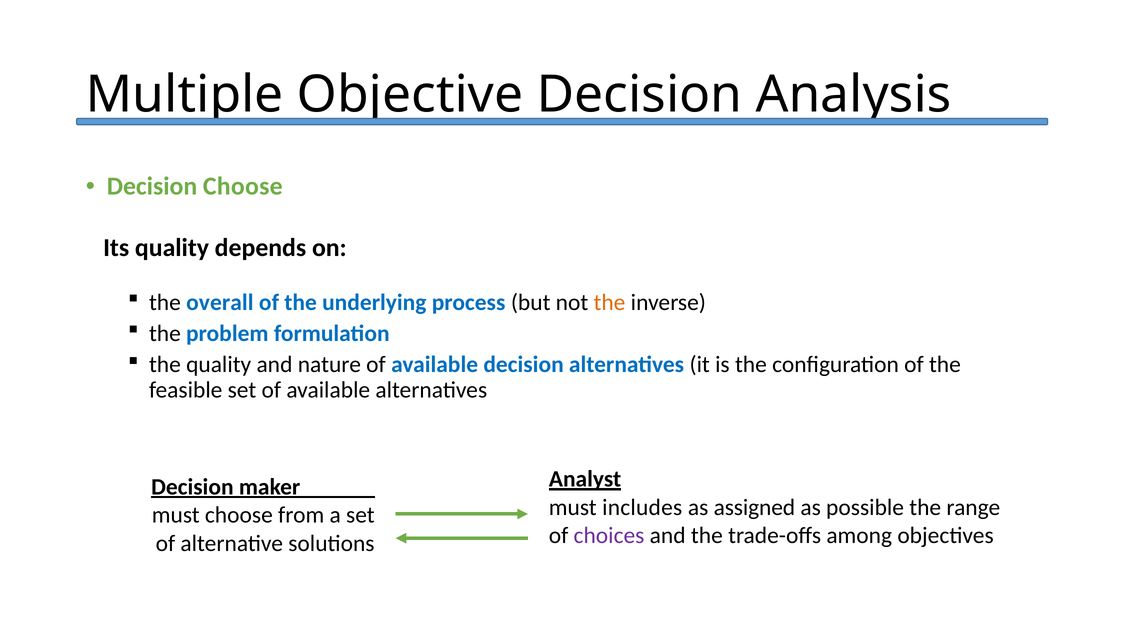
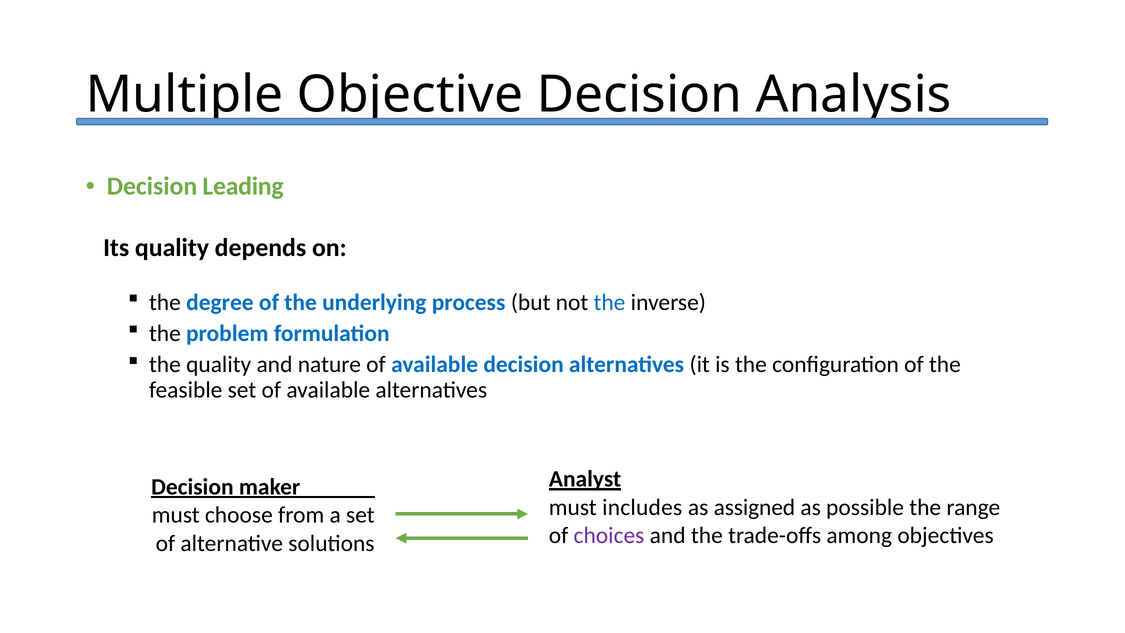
Decision Choose: Choose -> Leading
overall: overall -> degree
the at (610, 302) colour: orange -> blue
